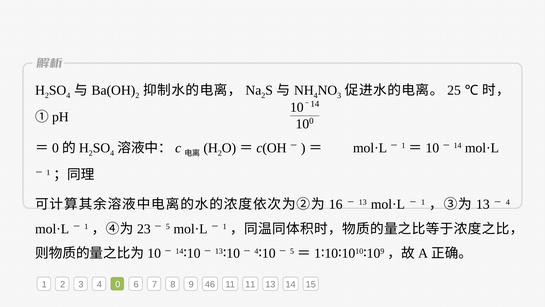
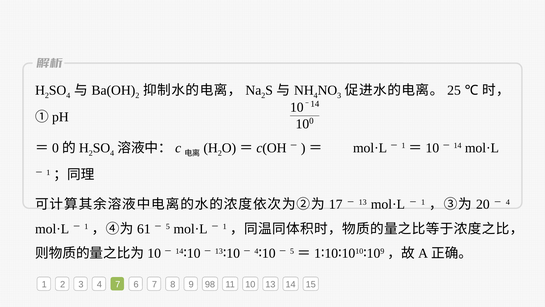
16: 16 -> 17
13 at (483, 204): 13 -> 20
23: 23 -> 61
4 0: 0 -> 7
46: 46 -> 98
11 11: 11 -> 10
